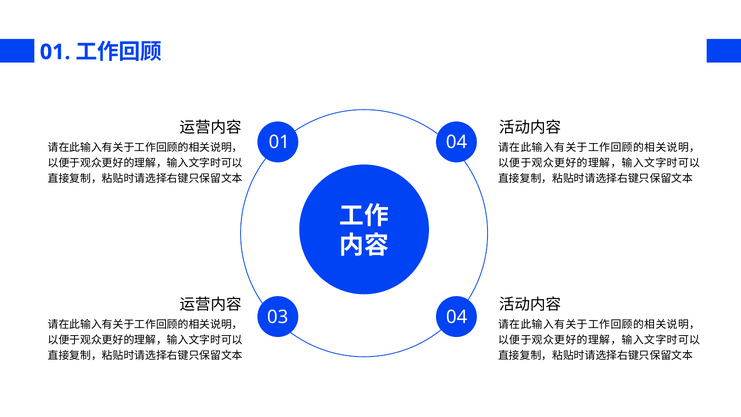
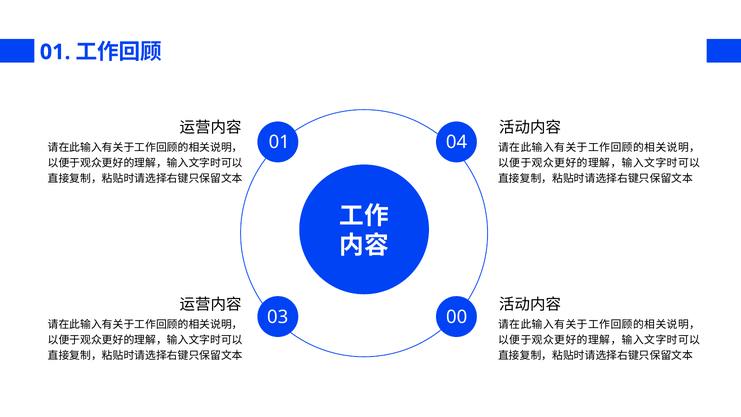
03 04: 04 -> 00
